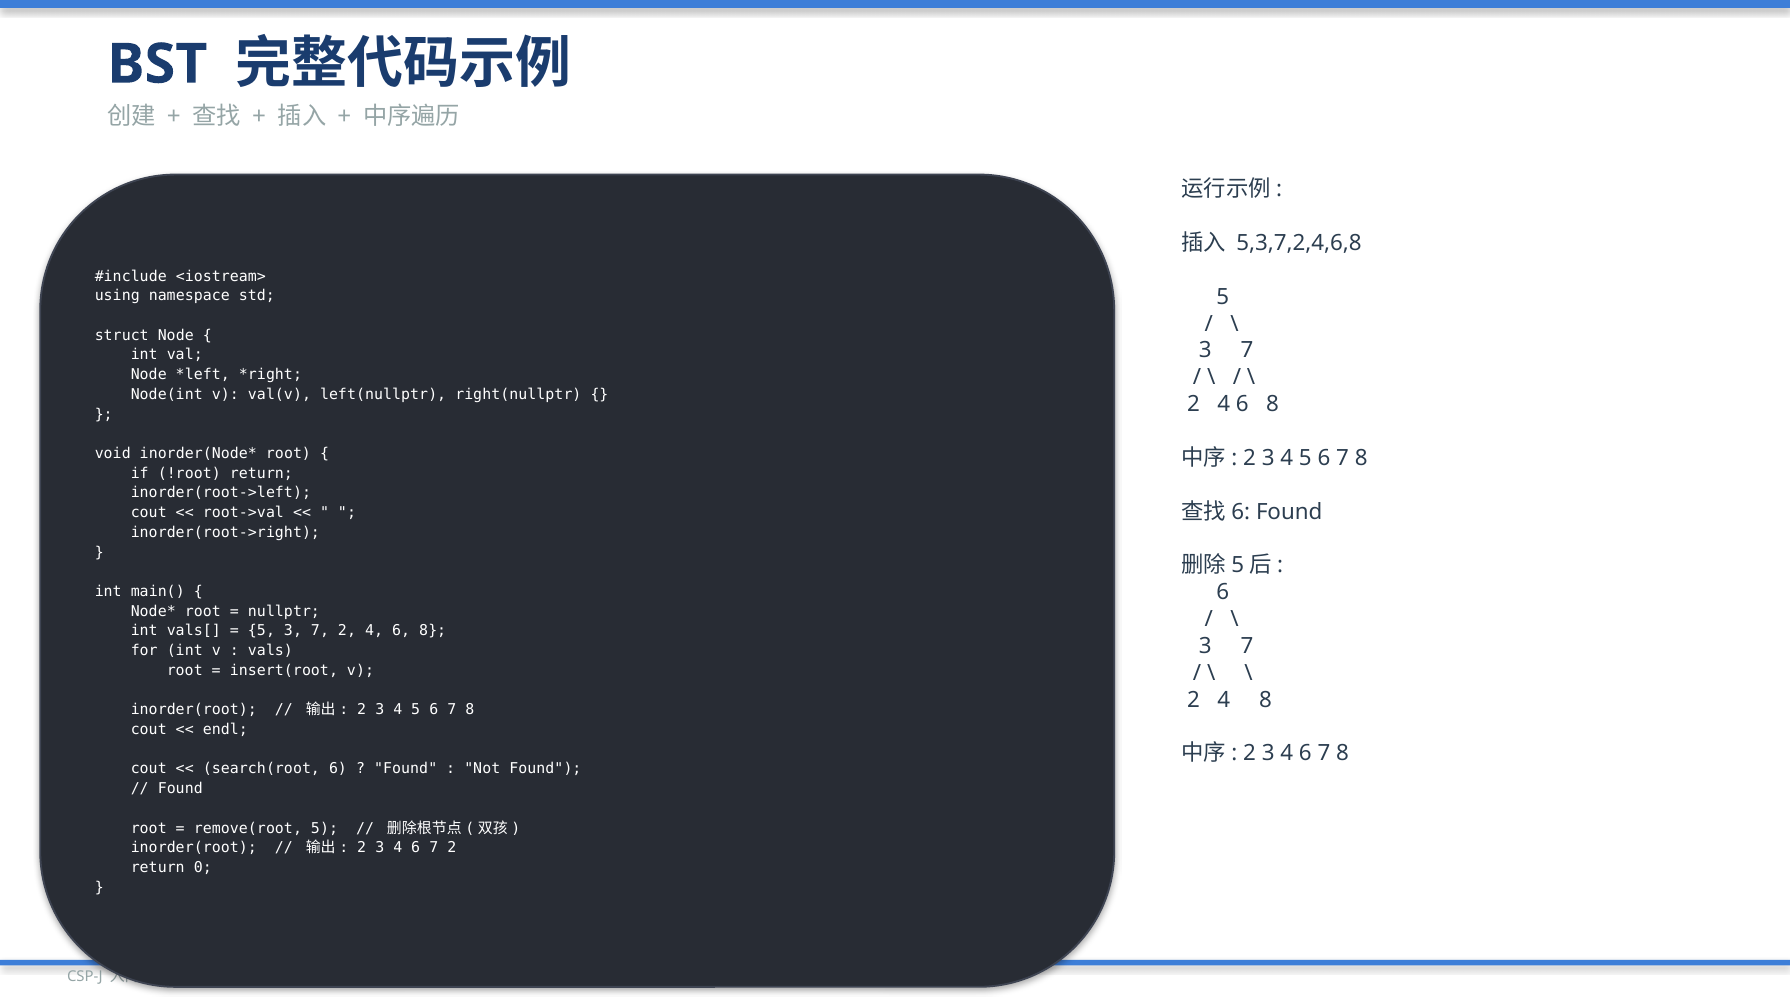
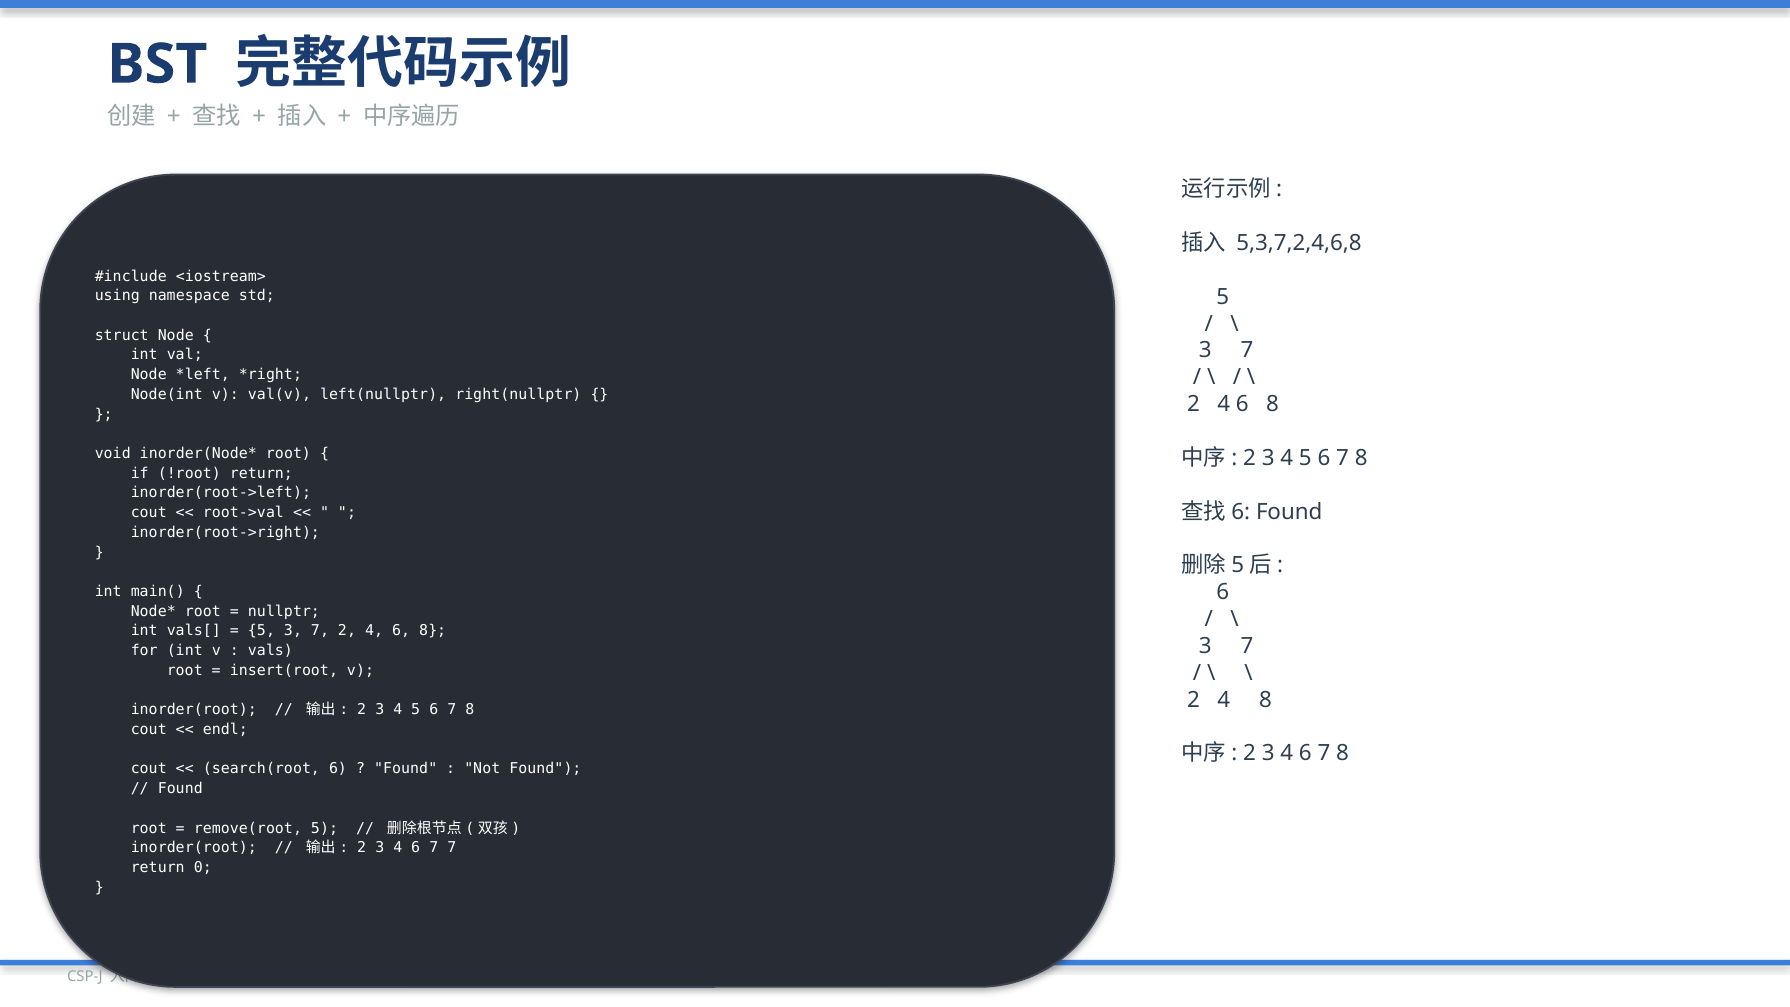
6 7 2: 2 -> 7
